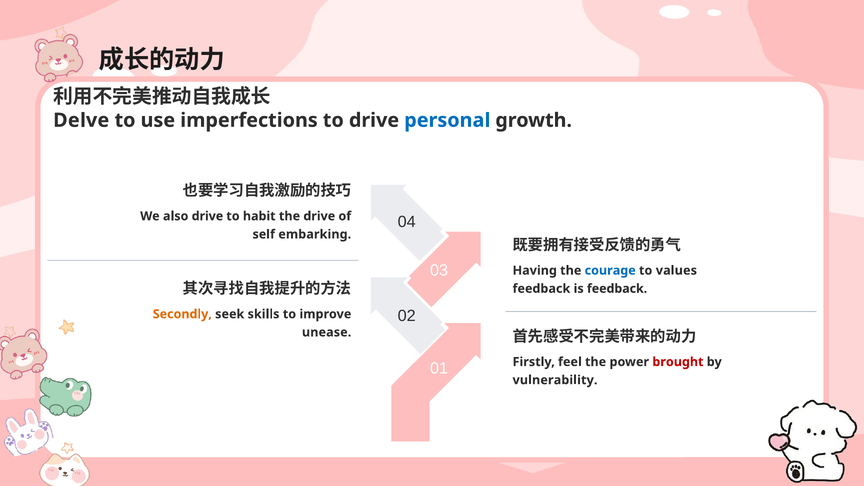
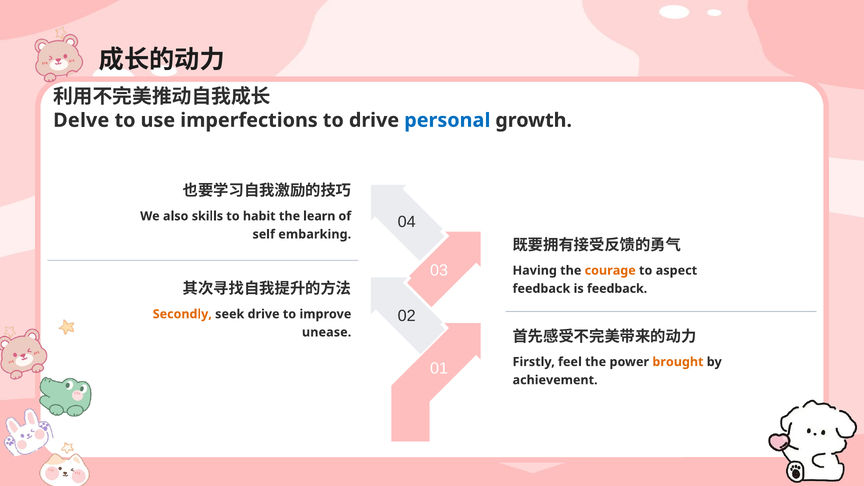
also drive: drive -> skills
the drive: drive -> learn
courage colour: blue -> orange
values: values -> aspect
seek skills: skills -> drive
brought colour: red -> orange
vulnerability: vulnerability -> achievement
